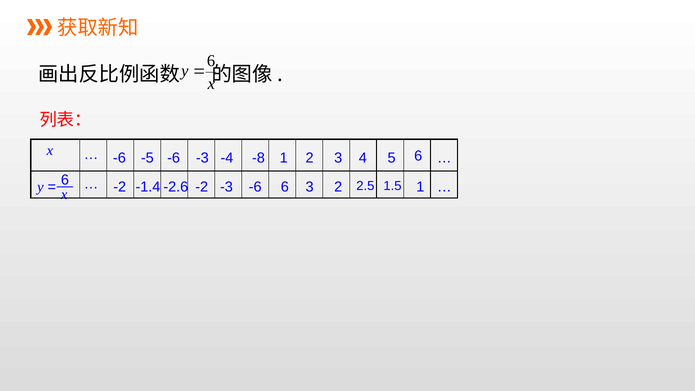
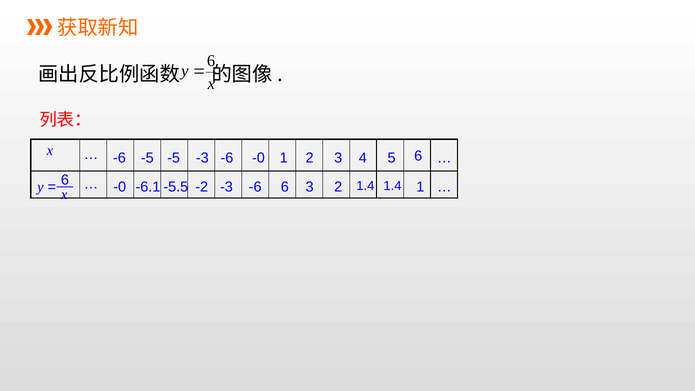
-6 at (174, 158): -6 -> -5
-4 at (227, 158): -4 -> -6
-8 at (258, 158): -8 -> -0
2.5 at (365, 186): 2.5 -> 1.4
1.5 at (392, 186): 1.5 -> 1.4
-1.4: -1.4 -> -6.1
-2.6: -2.6 -> -5.5
-2 at (120, 187): -2 -> -0
